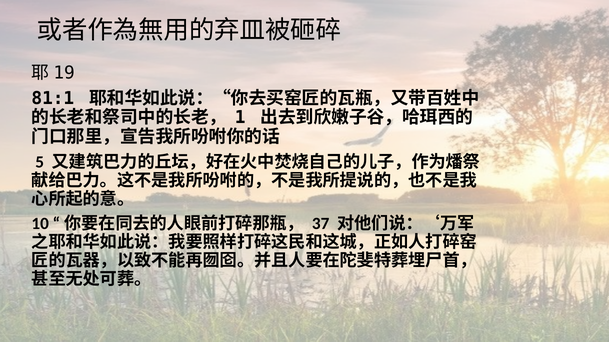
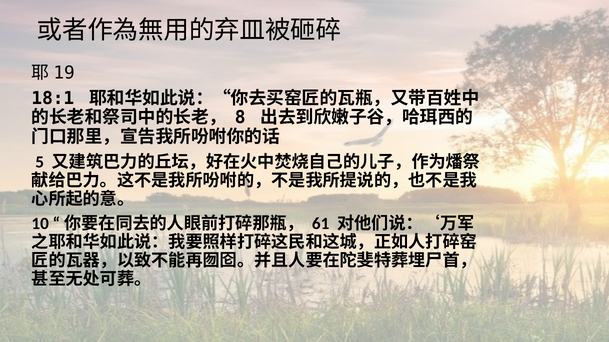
81:1: 81:1 -> 18:1
1: 1 -> 8
37: 37 -> 61
